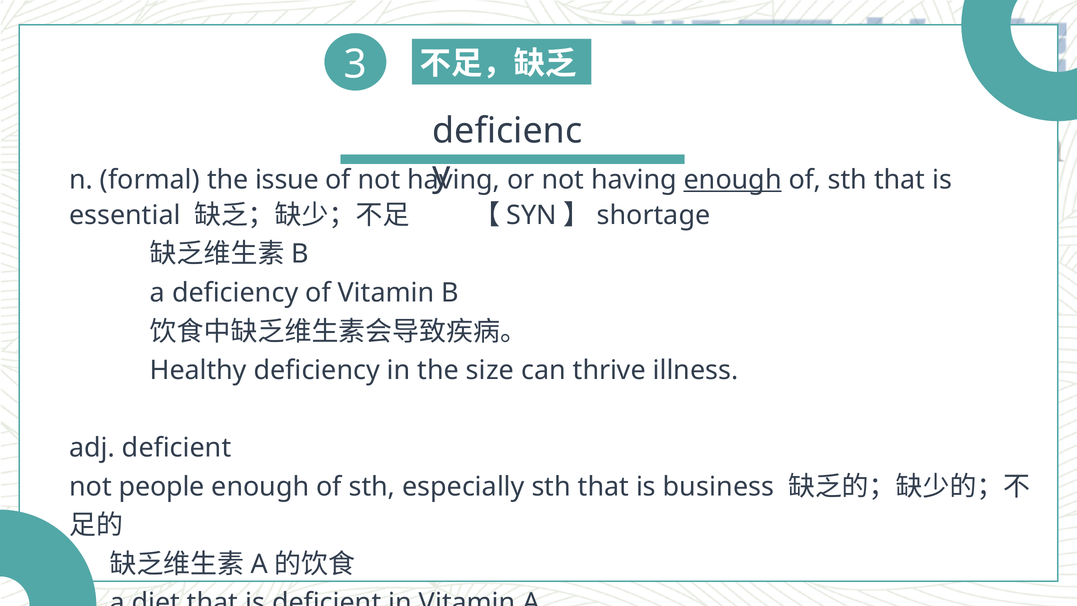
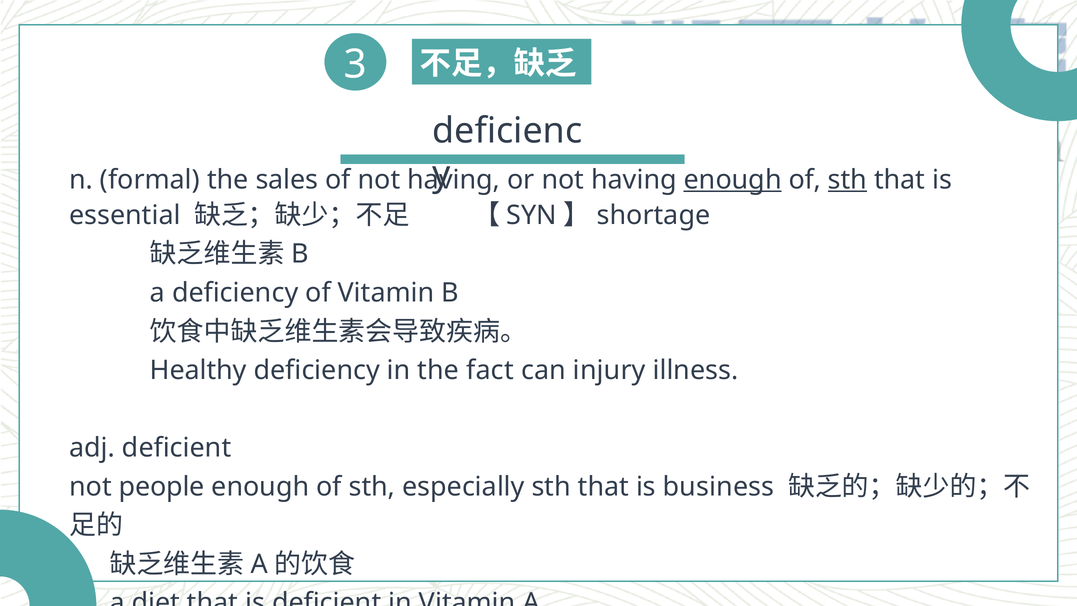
issue: issue -> sales
sth at (848, 180) underline: none -> present
size: size -> fact
thrive: thrive -> injury
